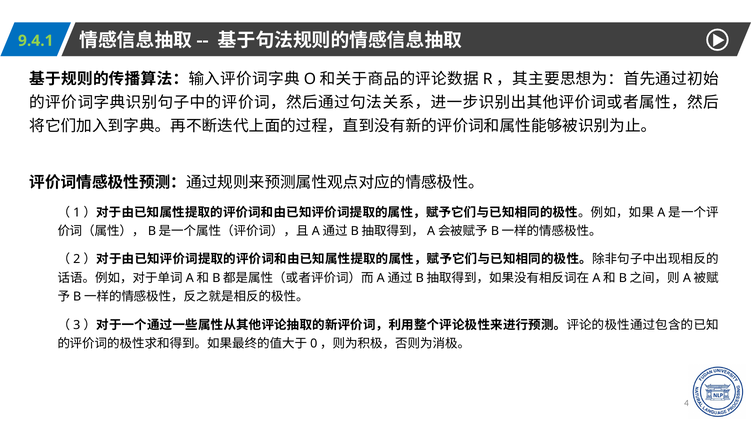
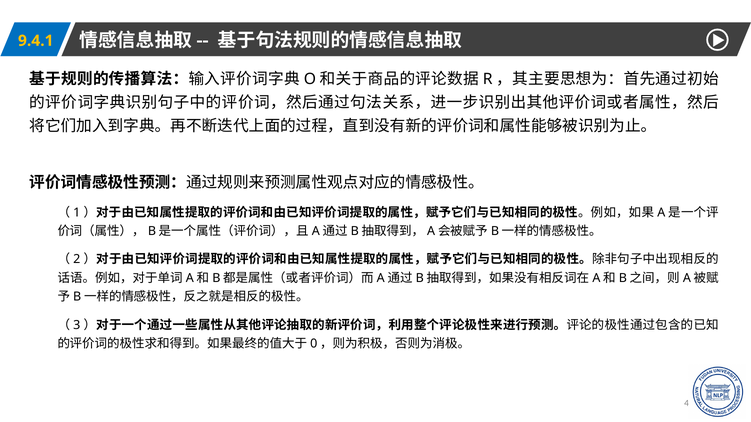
9.4.1 colour: light green -> yellow
